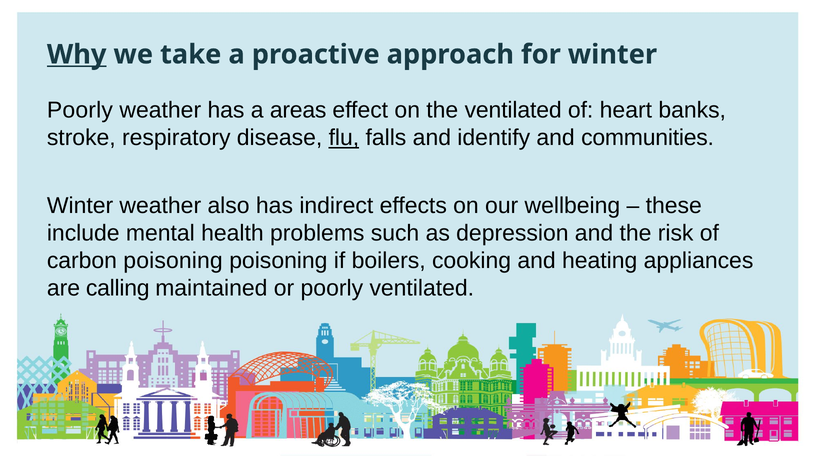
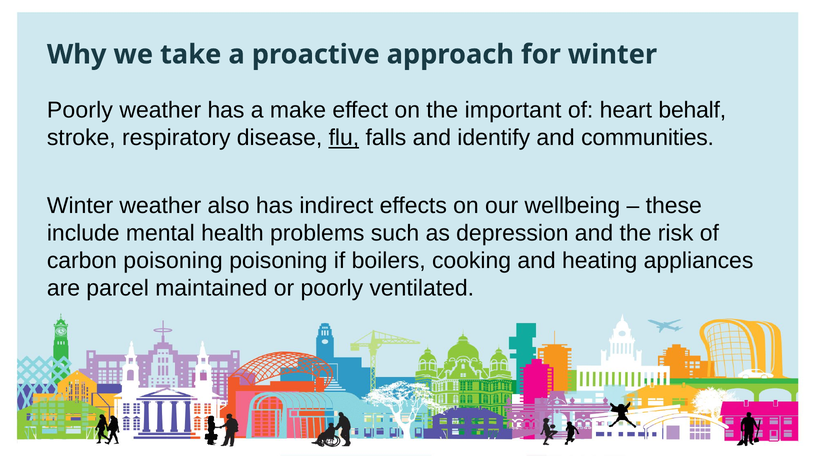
Why underline: present -> none
areas: areas -> make
the ventilated: ventilated -> important
banks: banks -> behalf
calling: calling -> parcel
